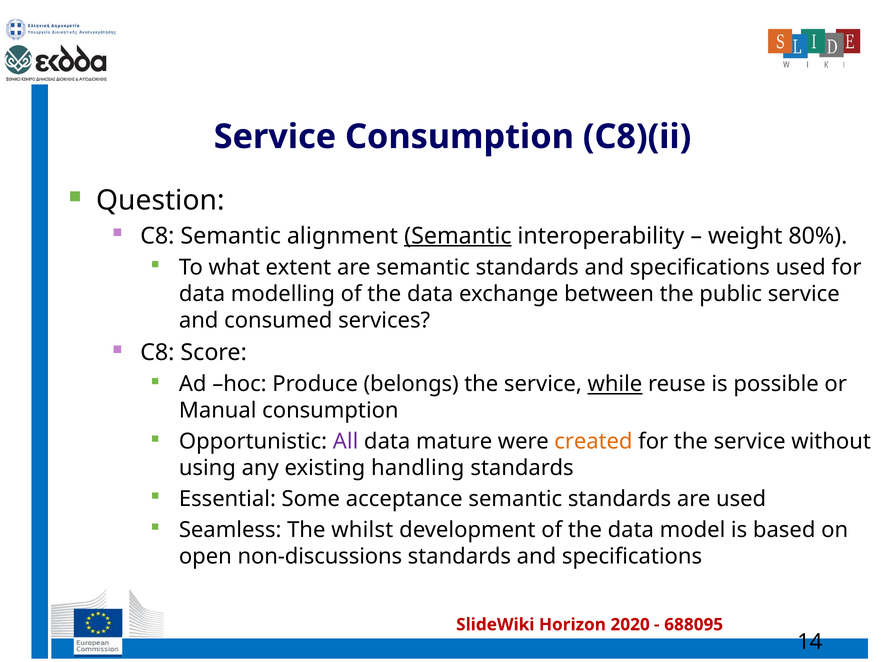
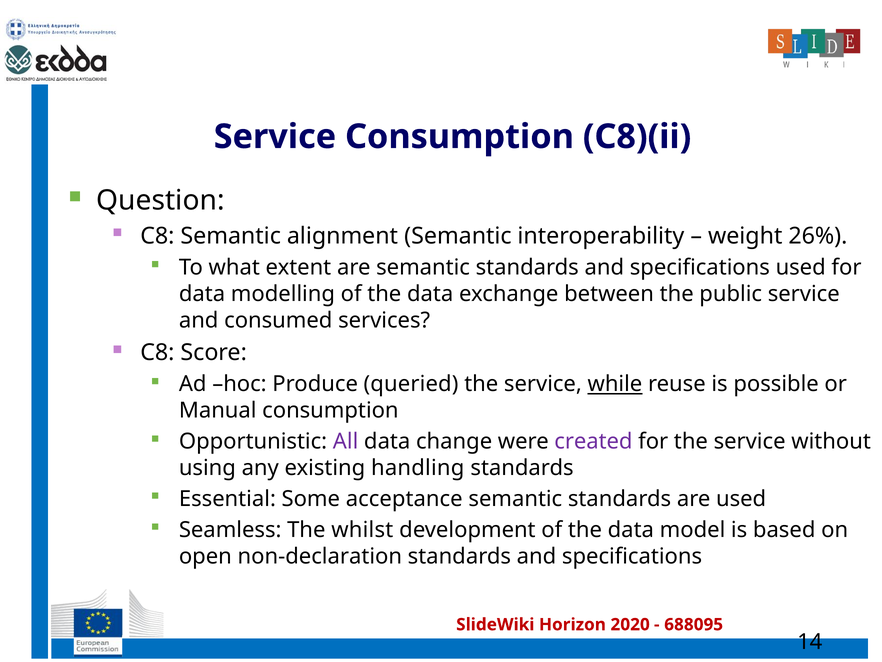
Semantic at (458, 236) underline: present -> none
80%: 80% -> 26%
belongs: belongs -> queried
mature: mature -> change
created colour: orange -> purple
non-discussions: non-discussions -> non-declaration
